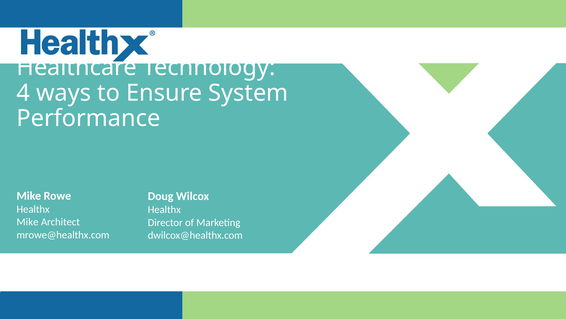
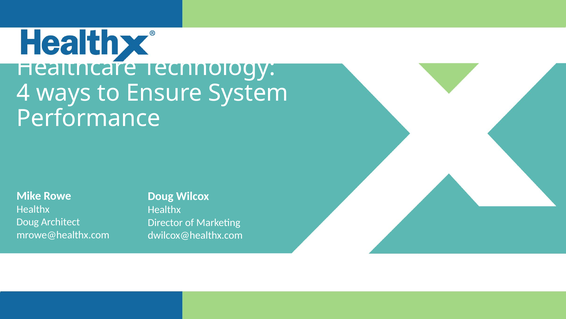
Mike at (28, 222): Mike -> Doug
